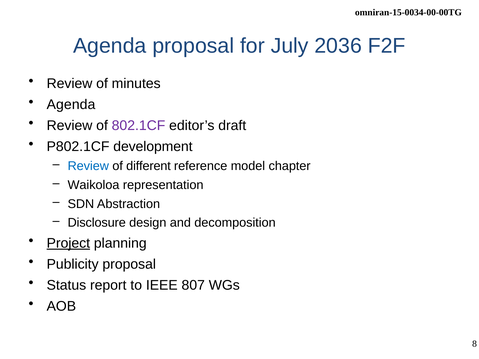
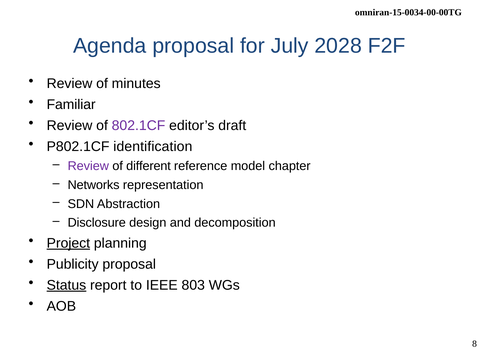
2036: 2036 -> 2028
Agenda at (71, 105): Agenda -> Familiar
development: development -> identification
Review at (88, 166) colour: blue -> purple
Waikoloa: Waikoloa -> Networks
Status underline: none -> present
807: 807 -> 803
